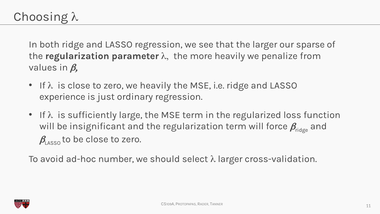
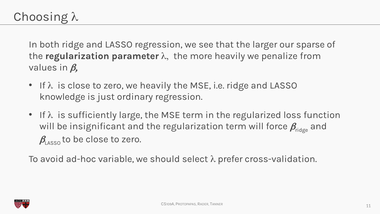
experience: experience -> knowledge
number: number -> variable
l larger: larger -> prefer
